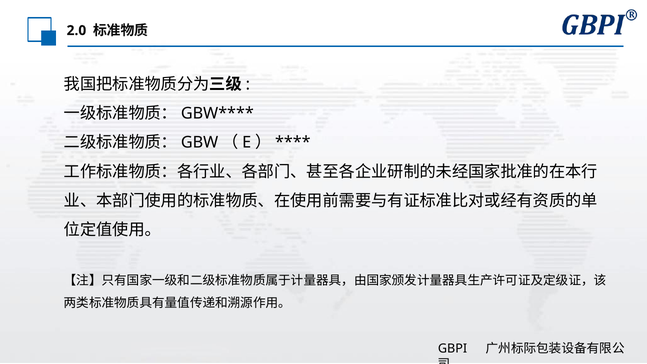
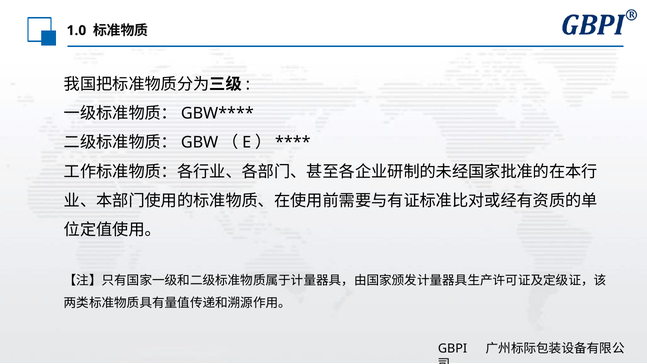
2.0: 2.0 -> 1.0
